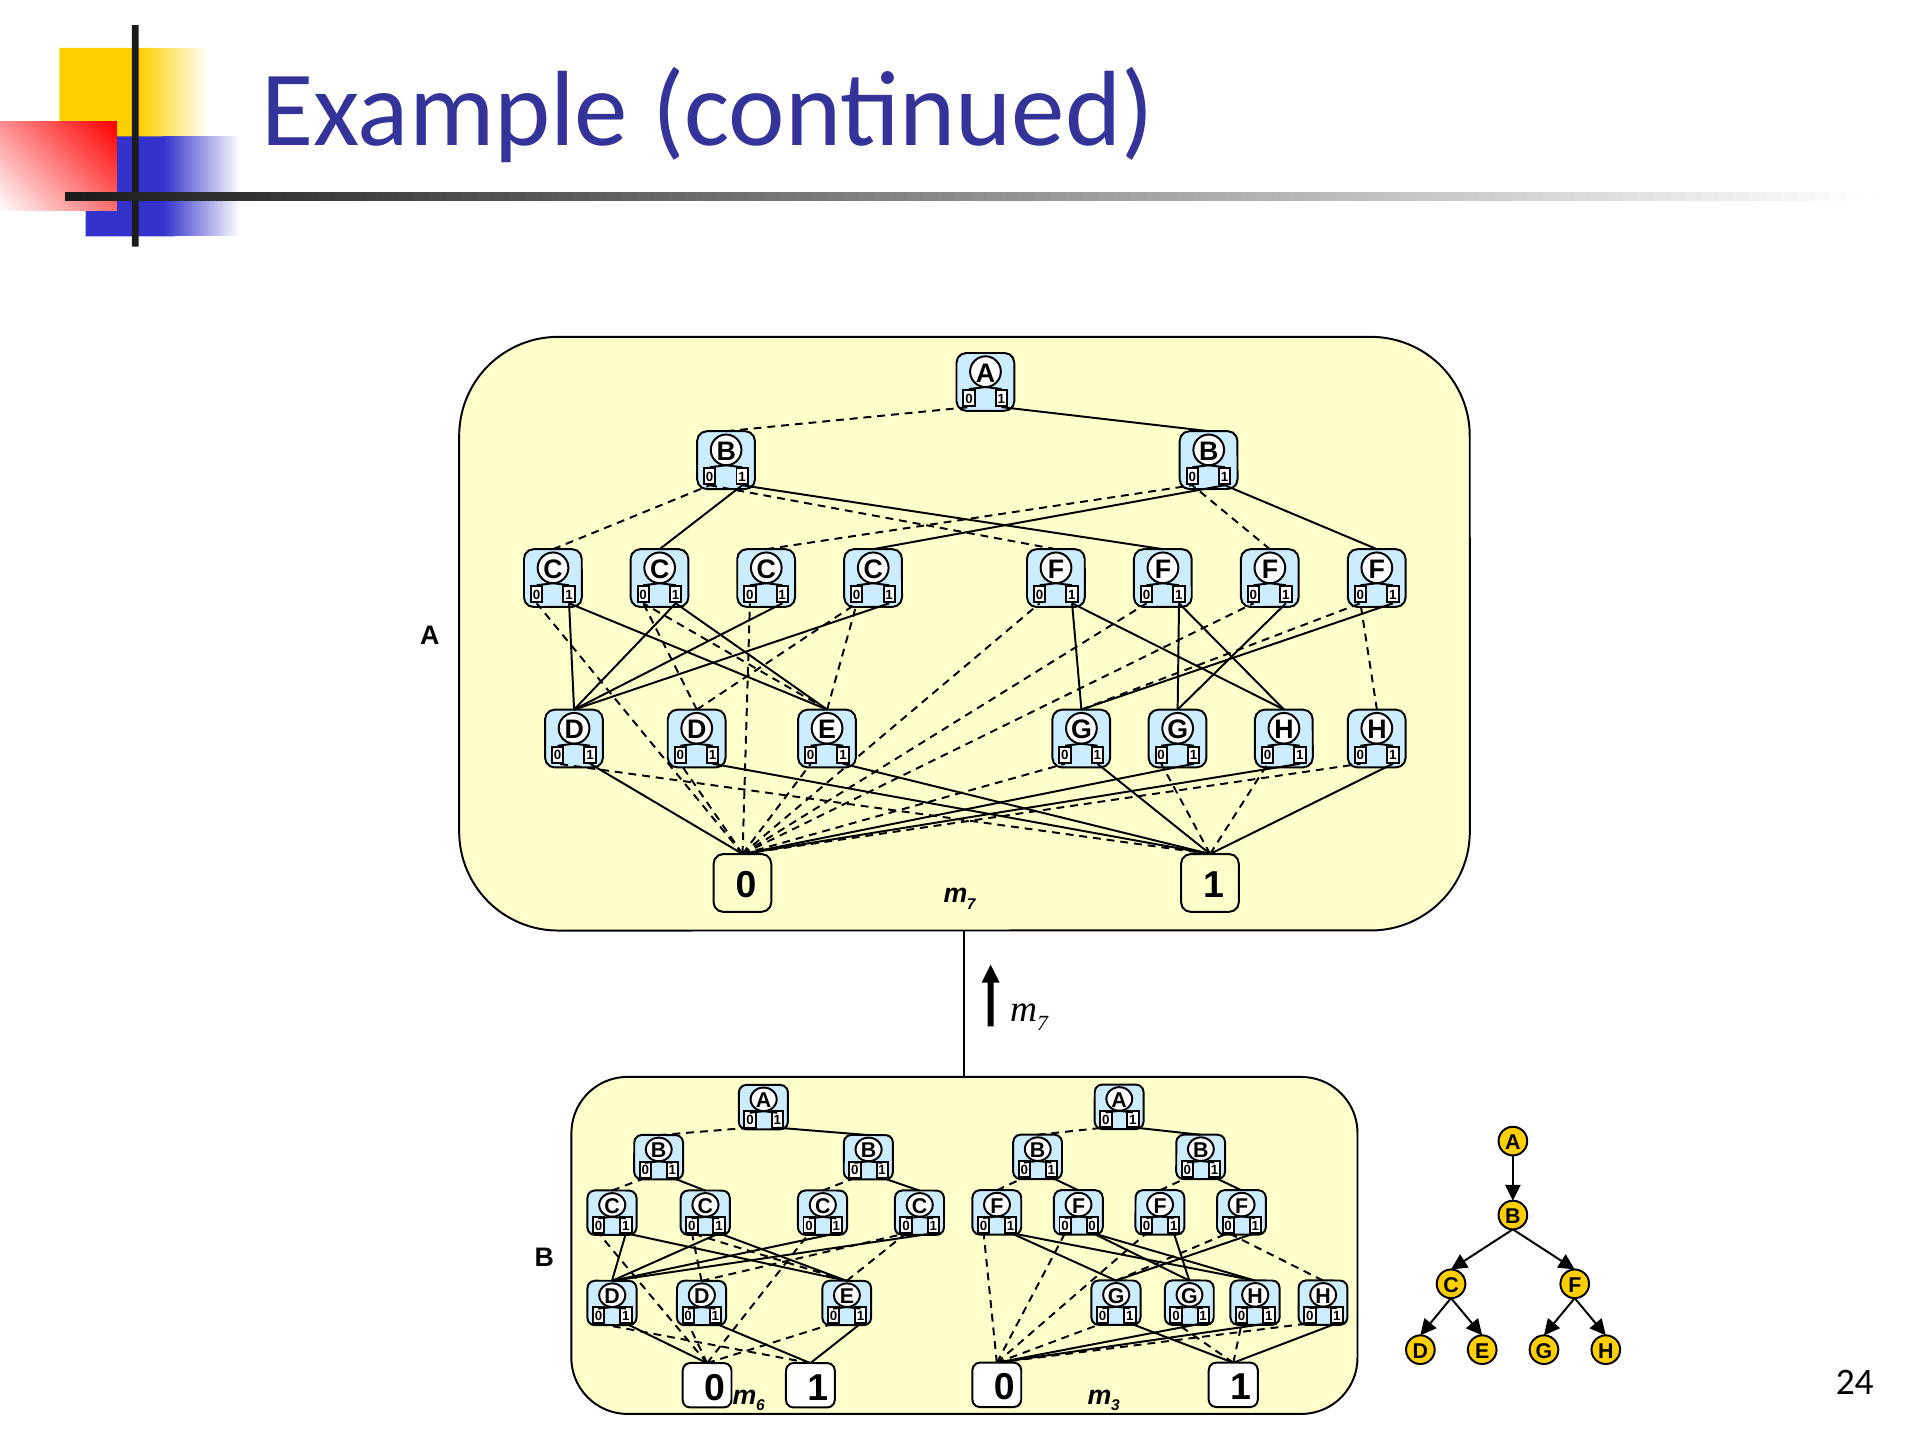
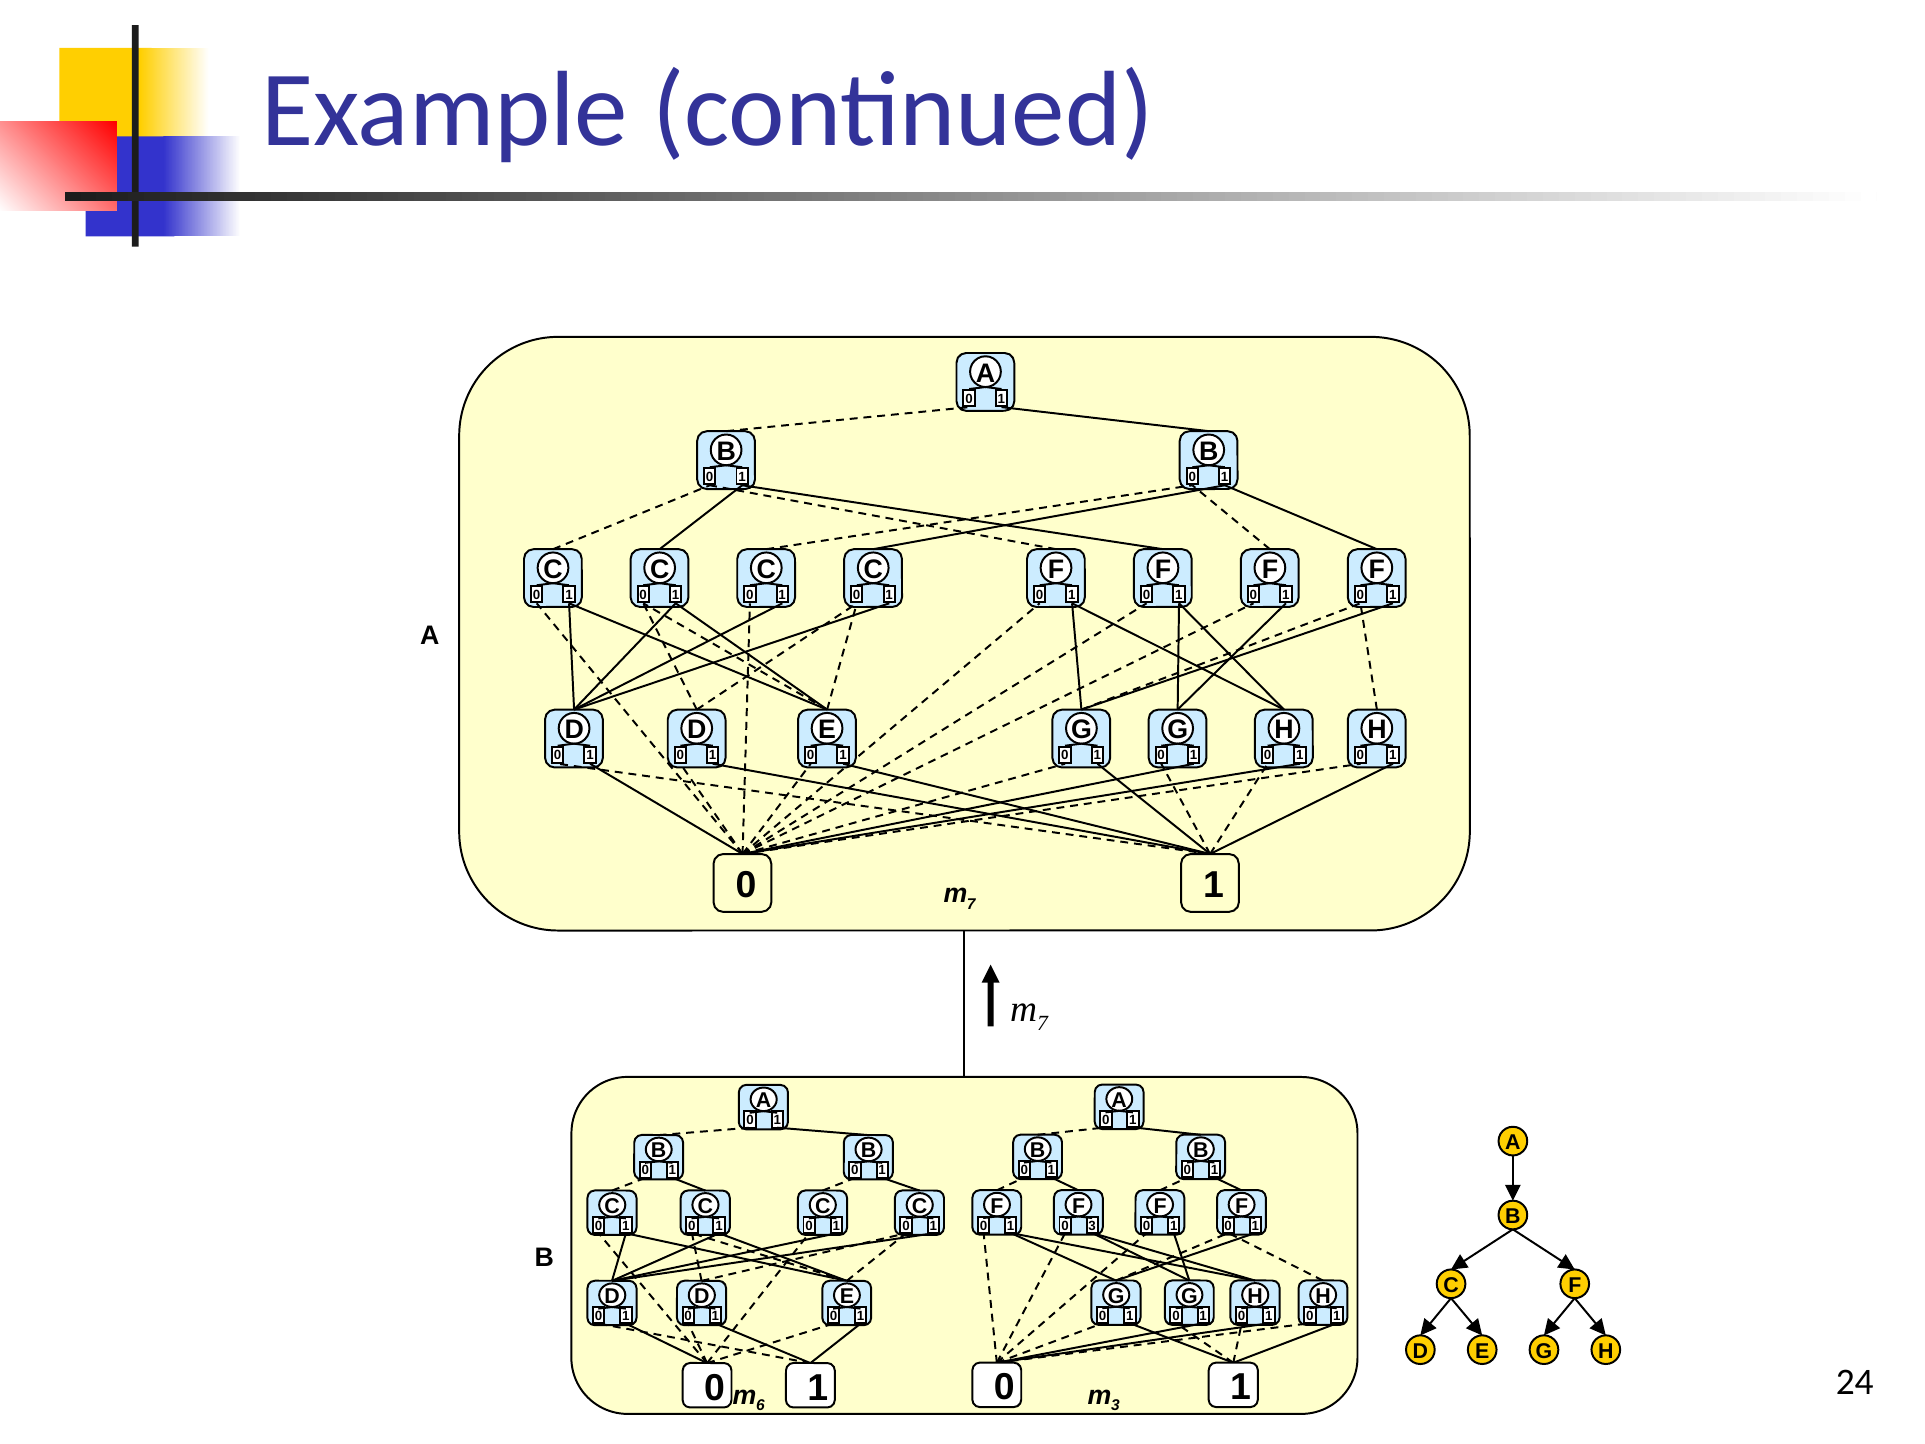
0 0: 0 -> 3
